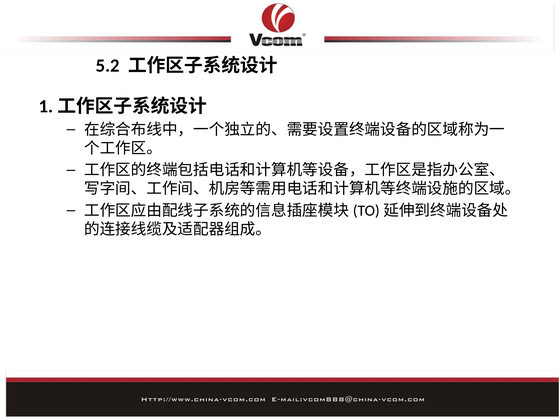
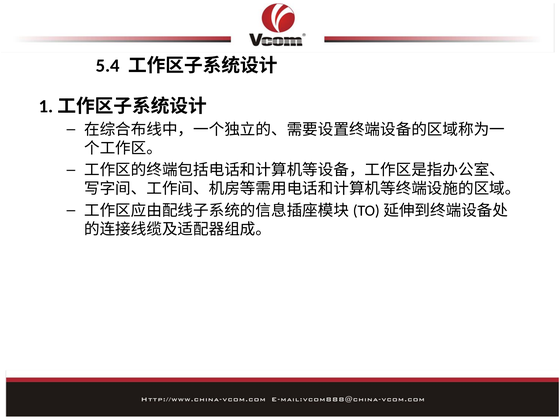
5.2: 5.2 -> 5.4
